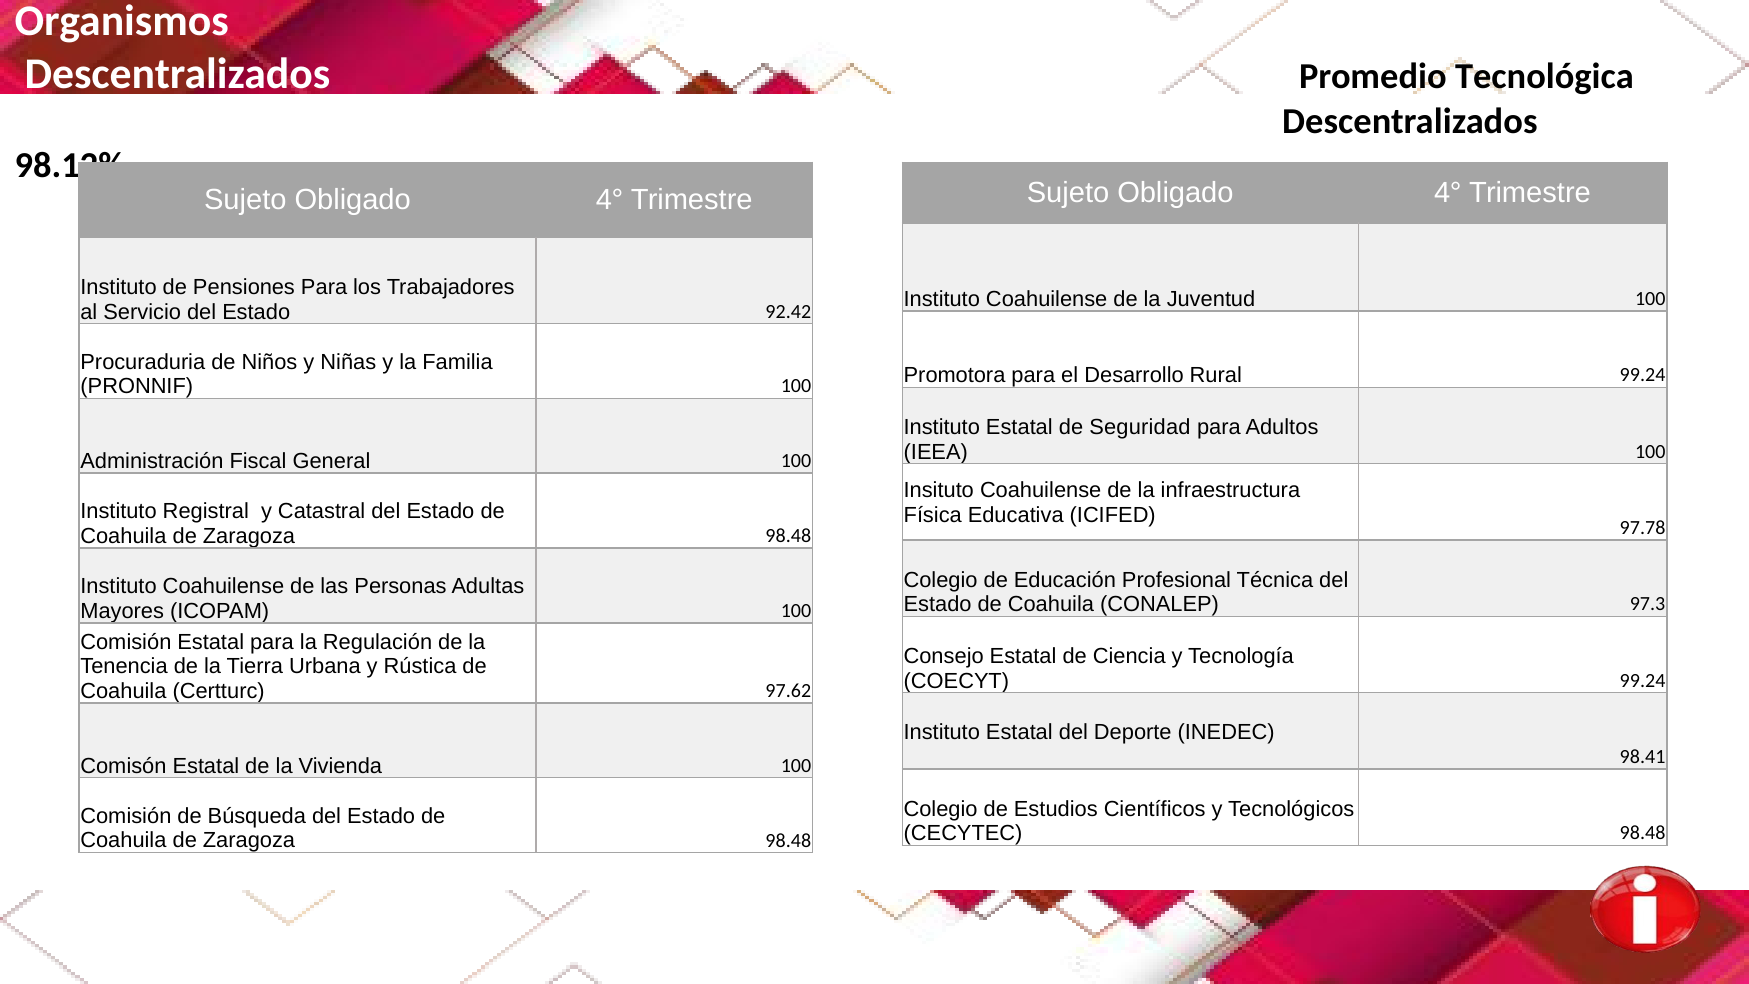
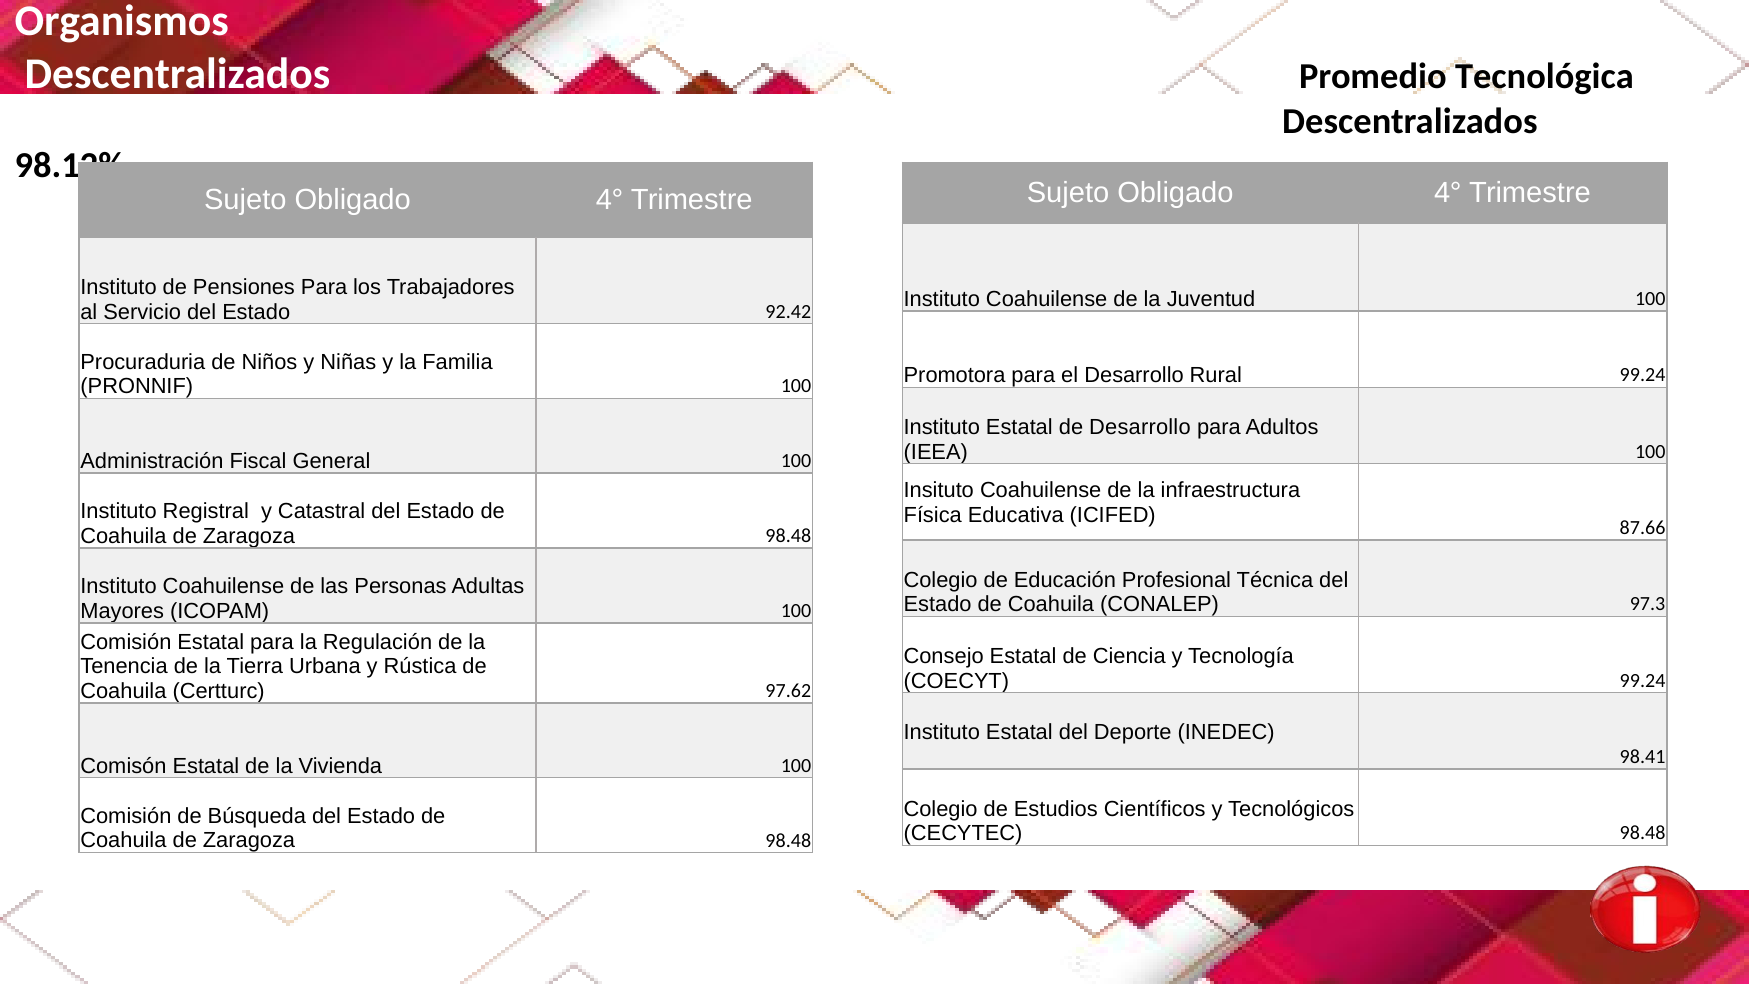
de Seguridad: Seguridad -> Desarrollo
97.78: 97.78 -> 87.66
